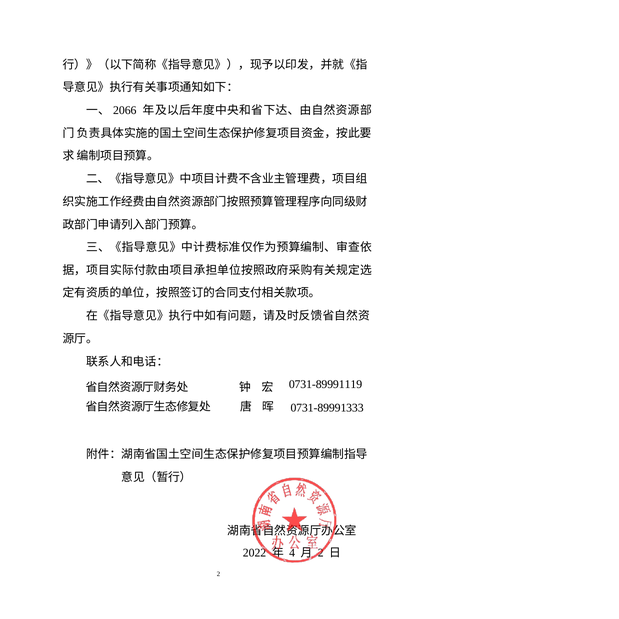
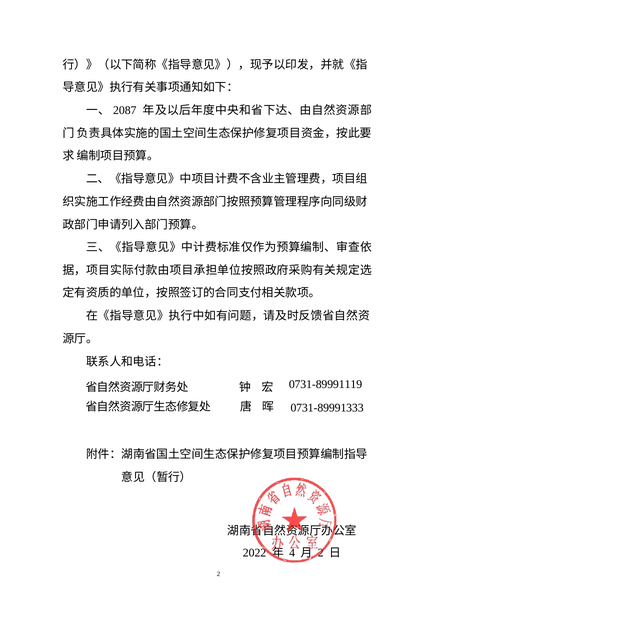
2066: 2066 -> 2087
